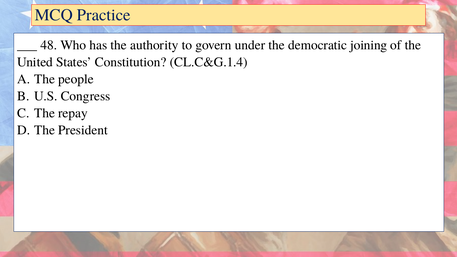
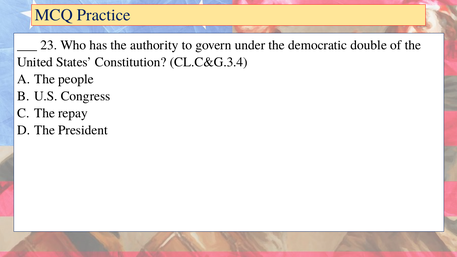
48: 48 -> 23
joining: joining -> double
CL.C&G.1.4: CL.C&G.1.4 -> CL.C&G.3.4
